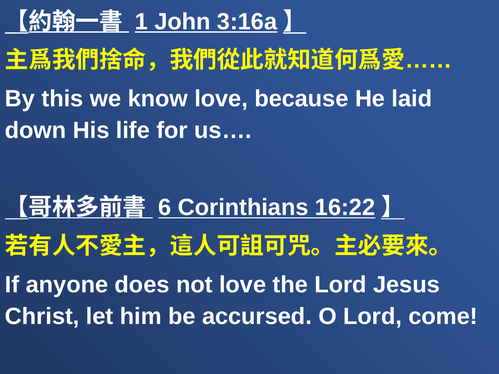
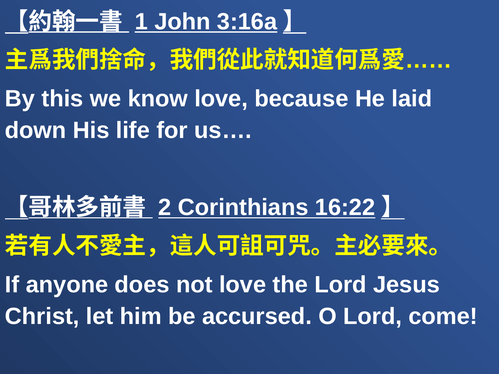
6: 6 -> 2
